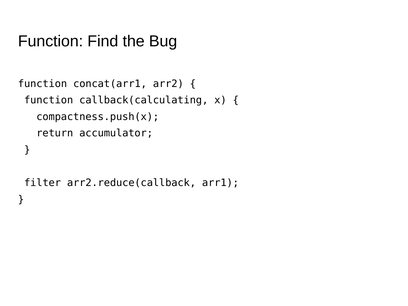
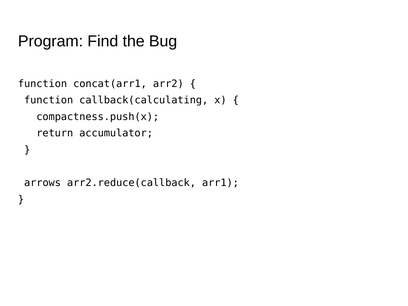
Function at (51, 41): Function -> Program
filter: filter -> arrows
